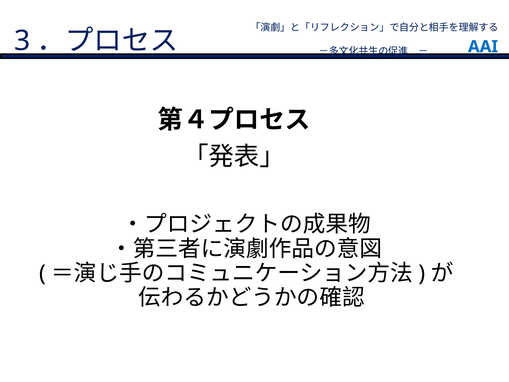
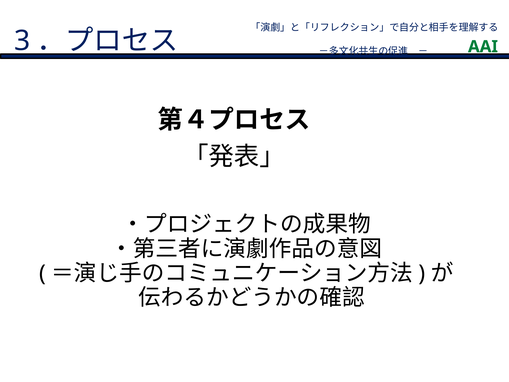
AAI colour: blue -> green
